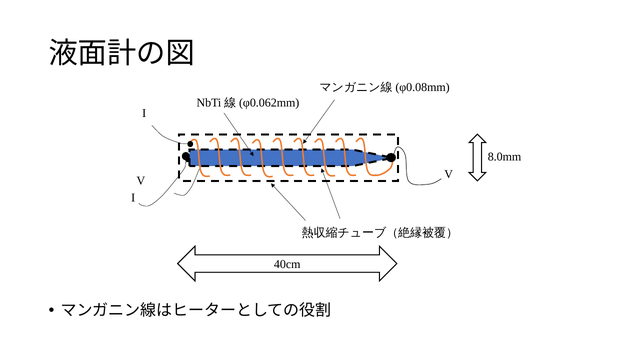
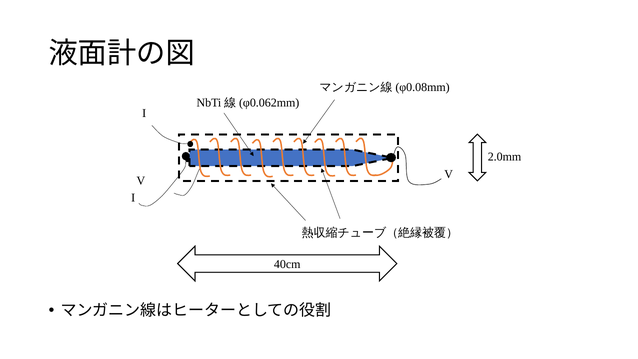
8.0mm: 8.0mm -> 2.0mm
